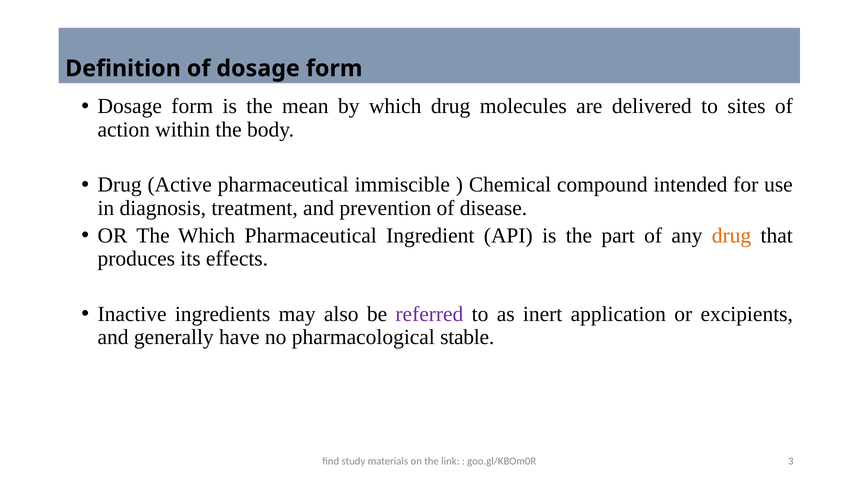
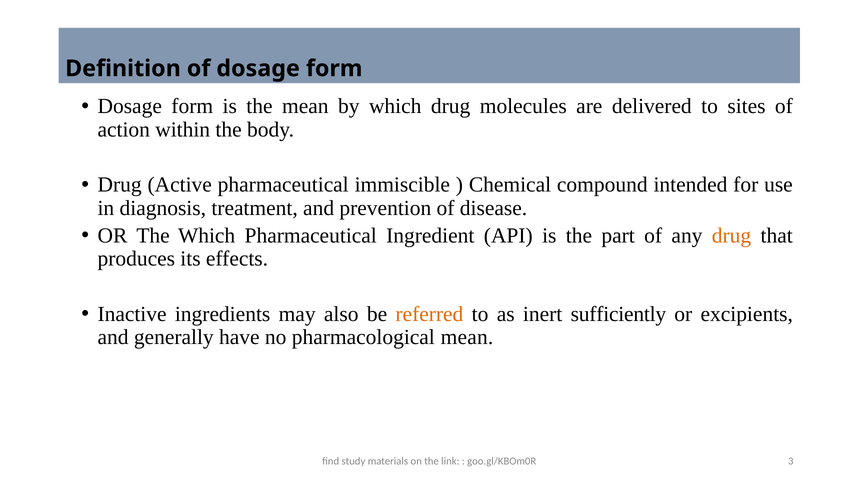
referred colour: purple -> orange
application: application -> sufficiently
pharmacological stable: stable -> mean
